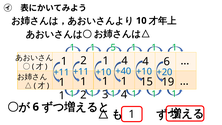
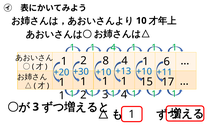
5 at (113, 47): 5 -> 4
1 at (106, 61): 1 -> 8
4 at (146, 61): 4 -> 1
+11 at (81, 72): +11 -> +30
+40: +40 -> +13
+20: +20 -> +11
+11 at (61, 72): +11 -> +20
19: 19 -> 17
6 at (36, 107): 6 -> 3
